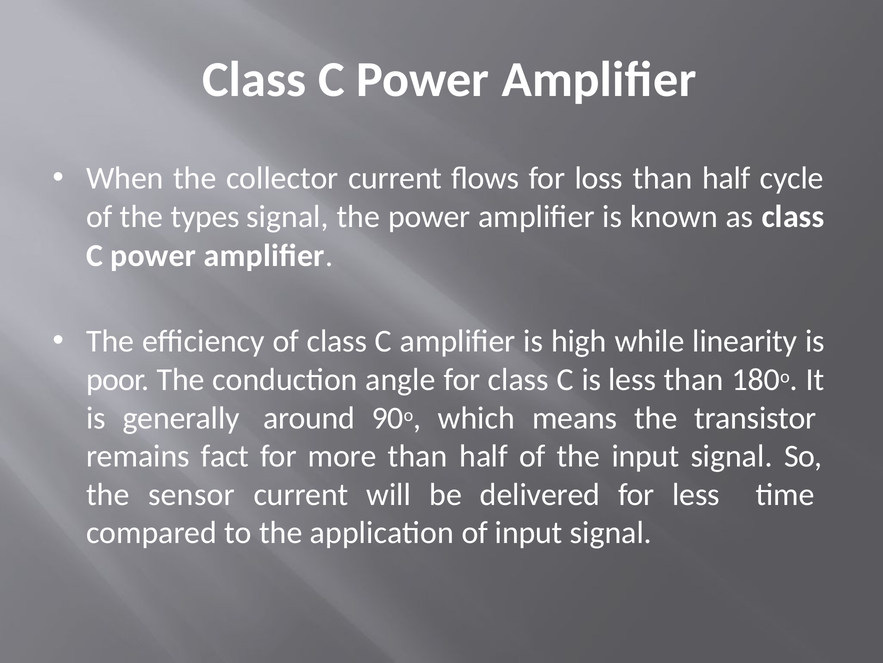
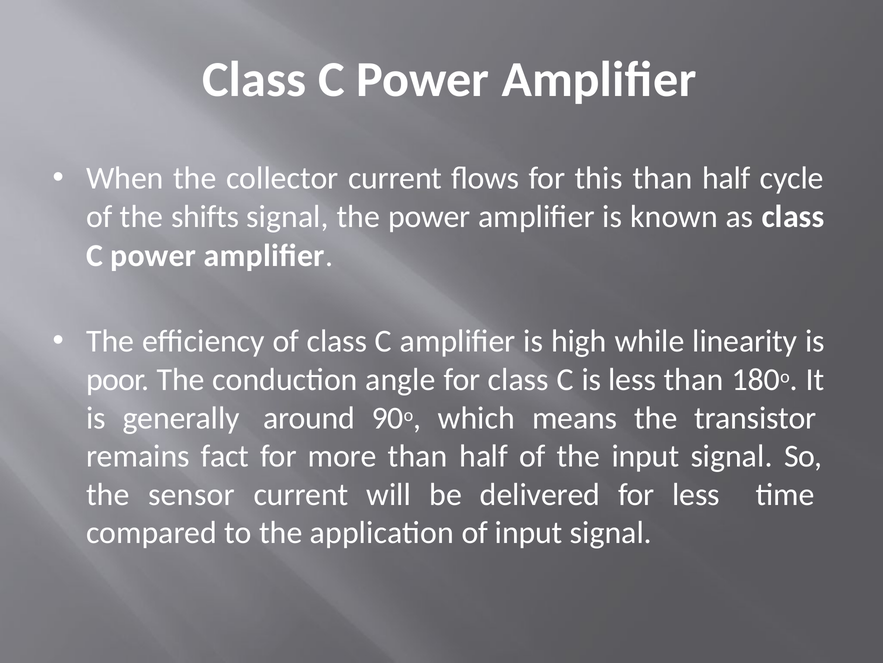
loss: loss -> this
types: types -> shifts
